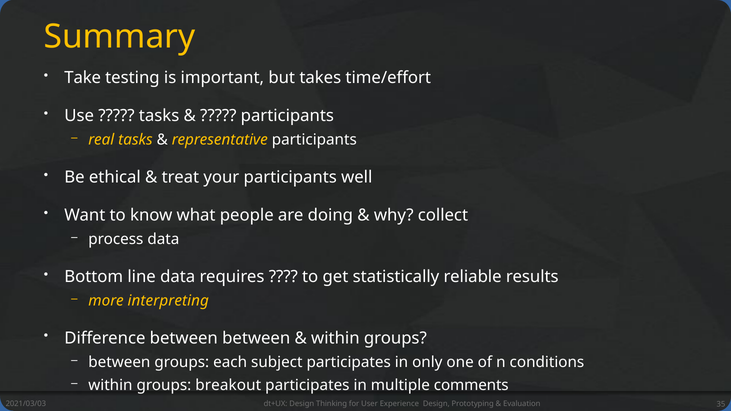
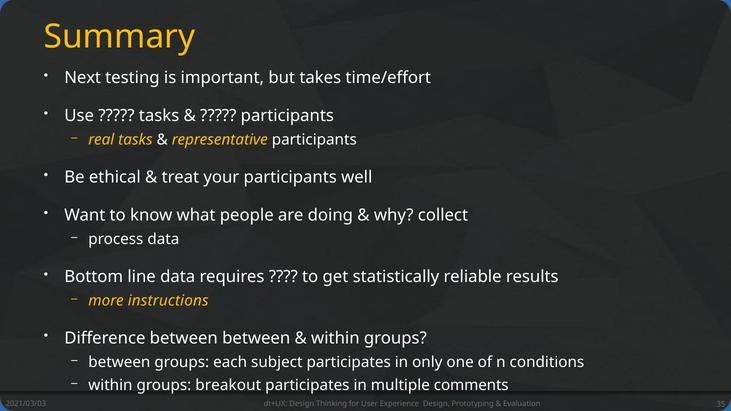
Take: Take -> Next
interpreting: interpreting -> instructions
